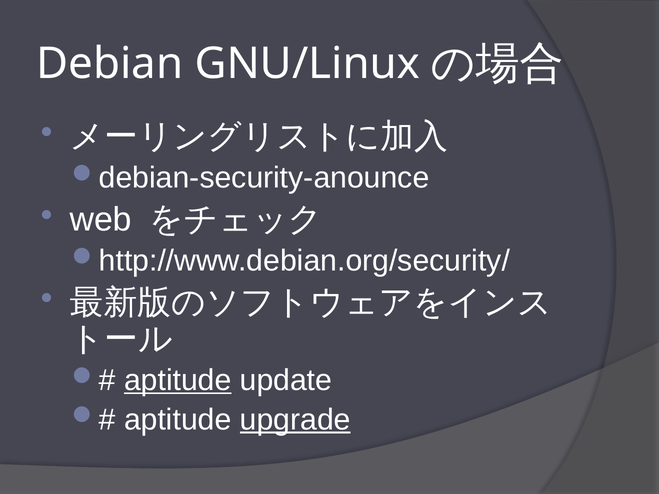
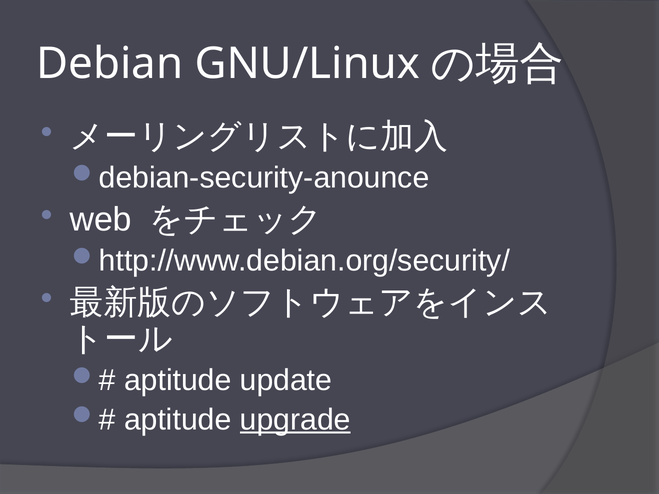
aptitude at (178, 381) underline: present -> none
